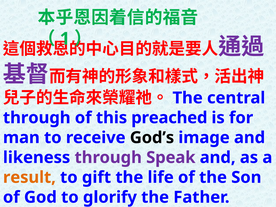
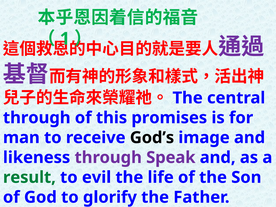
preached: preached -> promises
result colour: orange -> green
gift: gift -> evil
